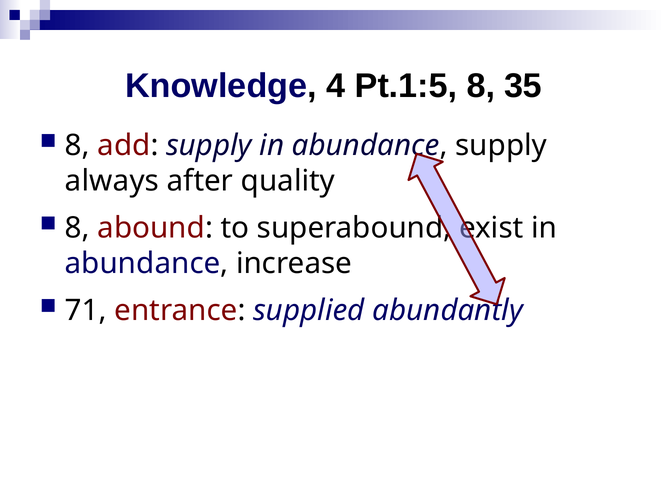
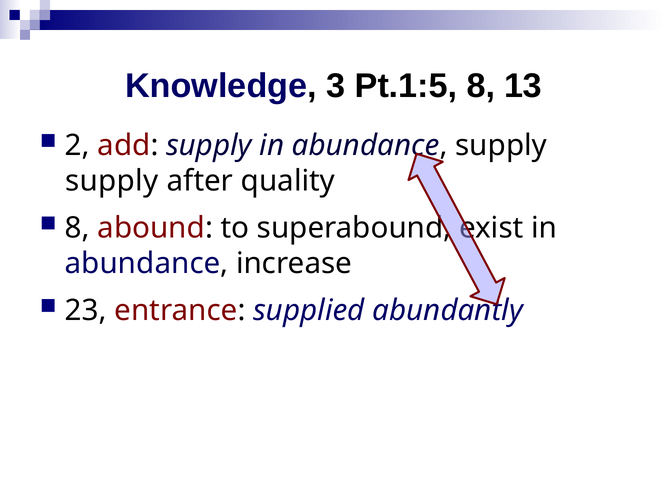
4: 4 -> 3
35: 35 -> 13
8 at (77, 145): 8 -> 2
always at (112, 181): always -> supply
71: 71 -> 23
